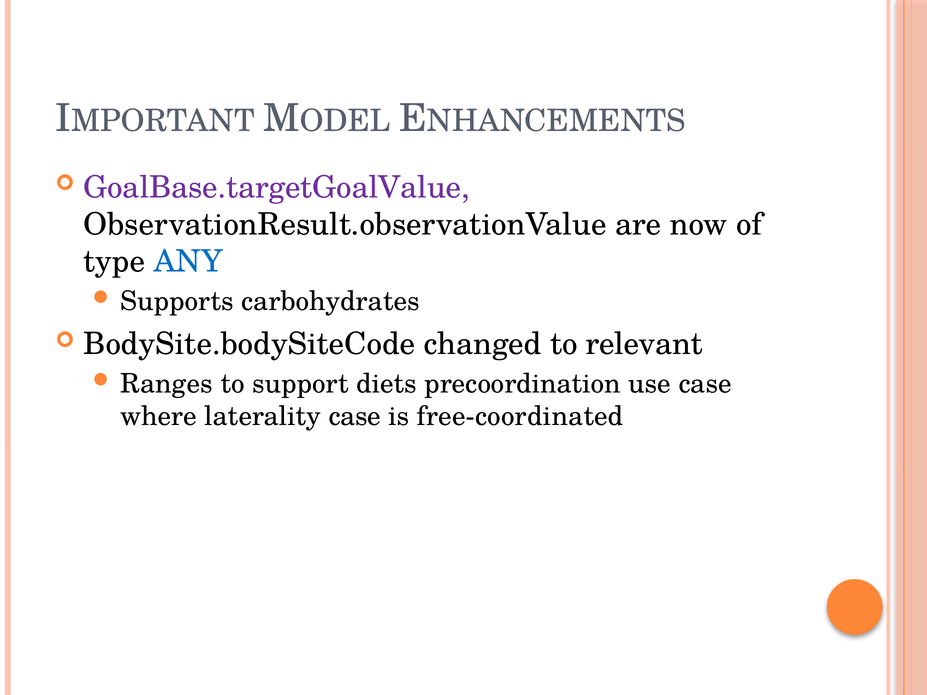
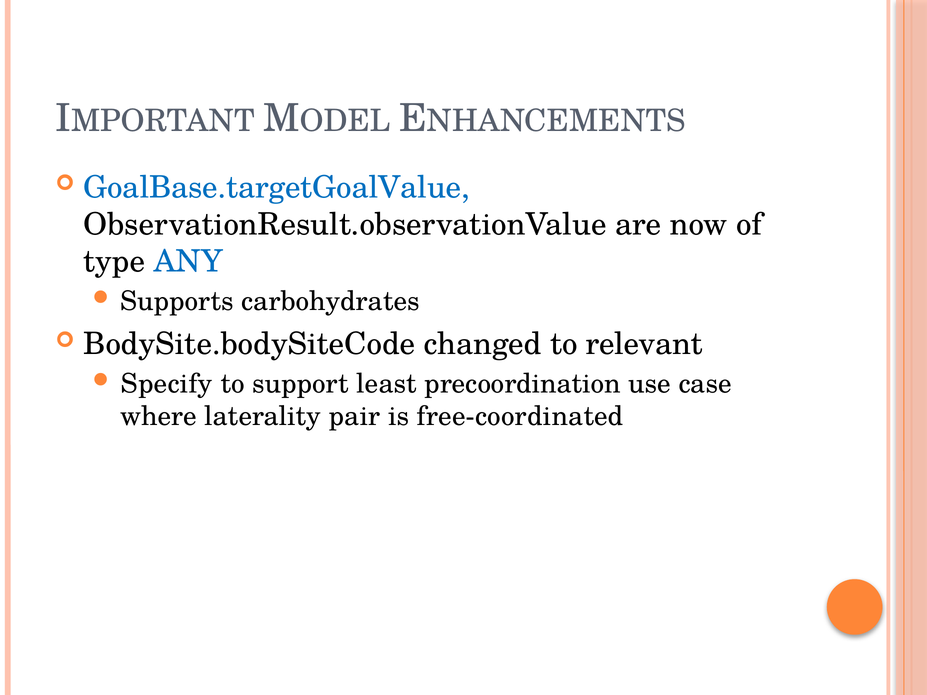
GoalBase.targetGoalValue colour: purple -> blue
Ranges: Ranges -> Specify
diets: diets -> least
laterality case: case -> pair
